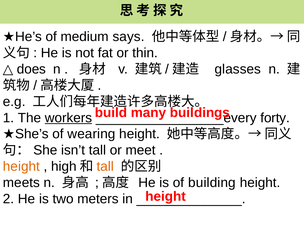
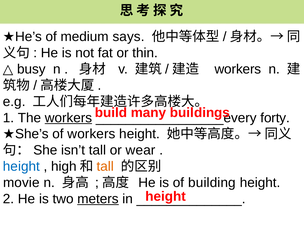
does: does -> busy
glasses at (238, 69): glasses -> workers
of wearing: wearing -> workers
meet: meet -> wear
height at (21, 166) colour: orange -> blue
meets: meets -> movie
meters underline: none -> present
